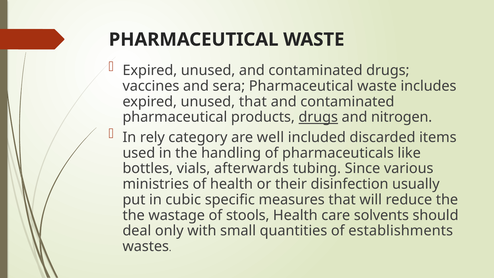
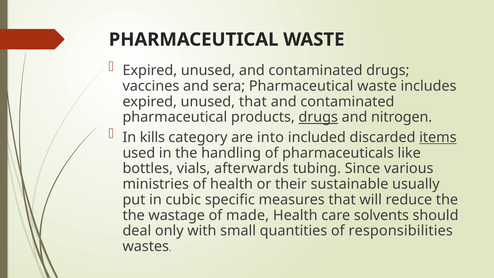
rely: rely -> kills
well: well -> into
items underline: none -> present
disinfection: disinfection -> sustainable
stools: stools -> made
establishments: establishments -> responsibilities
